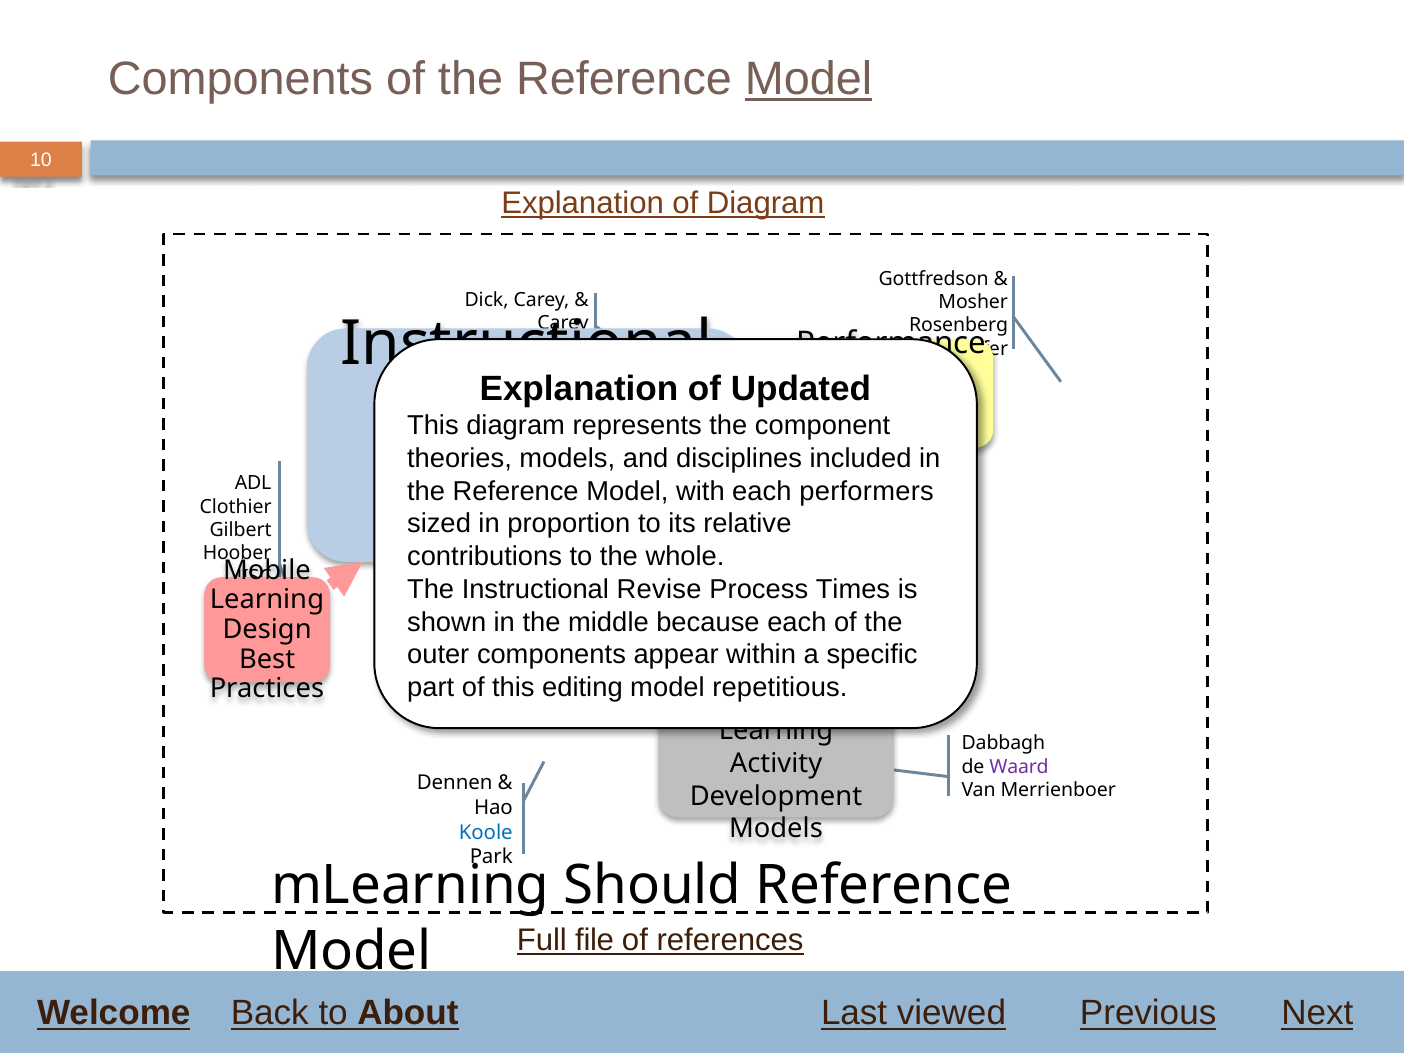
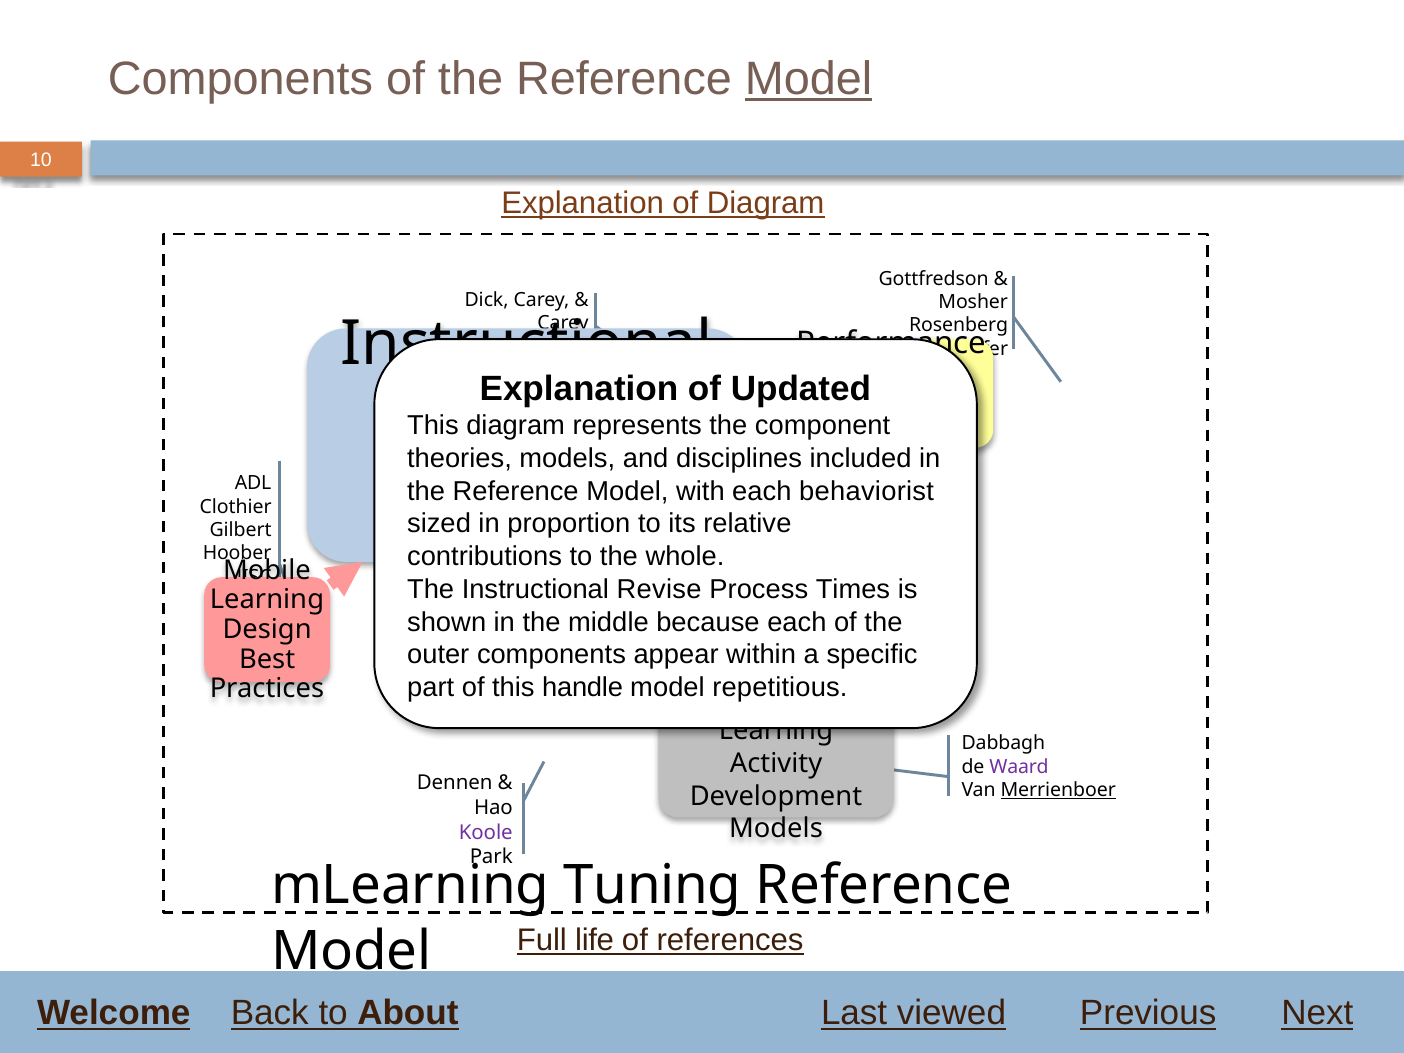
performers: performers -> behaviorist
editing: editing -> handle
Merrienboer underline: none -> present
Koole colour: blue -> purple
Should: Should -> Tuning
file: file -> life
